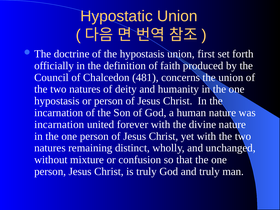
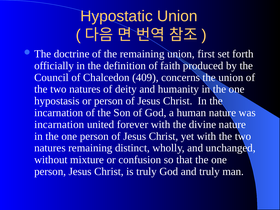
the hypostasis: hypostasis -> remaining
481: 481 -> 409
